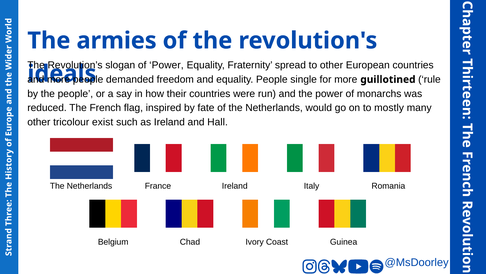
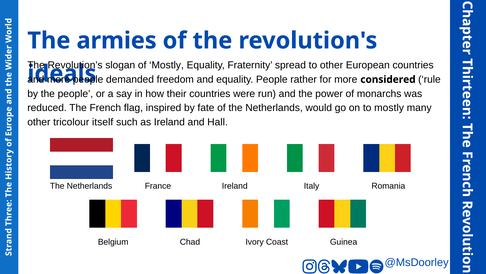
of Power: Power -> Mostly
single: single -> rather
guillotined: guillotined -> considered
exist: exist -> itself
